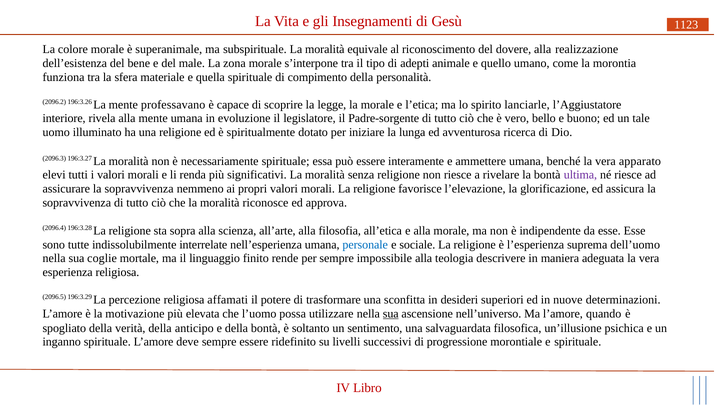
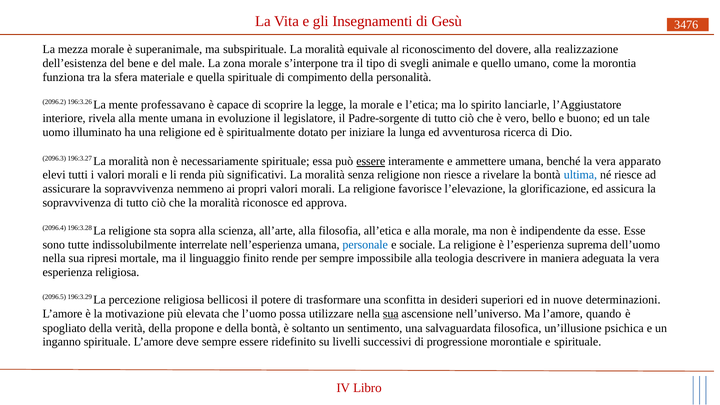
1123: 1123 -> 3476
colore: colore -> mezza
adepti: adepti -> svegli
essere at (371, 161) underline: none -> present
ultima colour: purple -> blue
coglie: coglie -> ripresi
affamati: affamati -> bellicosi
anticipo: anticipo -> propone
